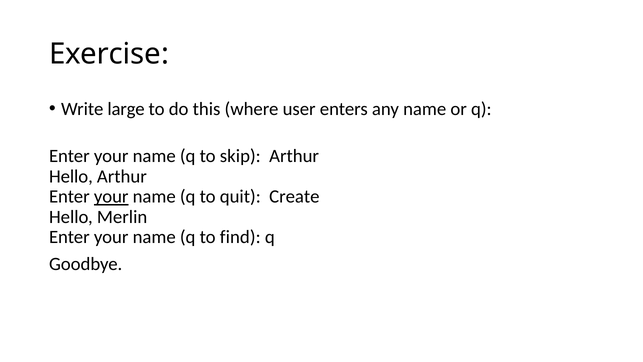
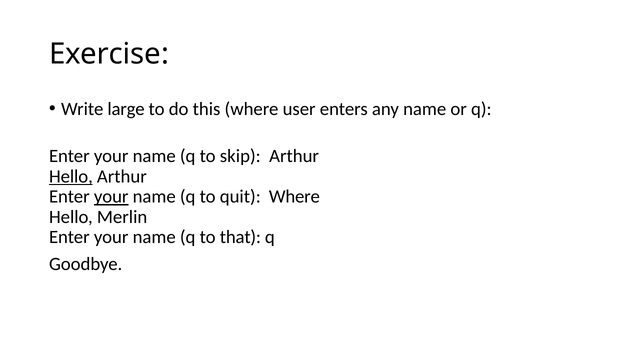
Hello at (71, 176) underline: none -> present
quit Create: Create -> Where
find: find -> that
